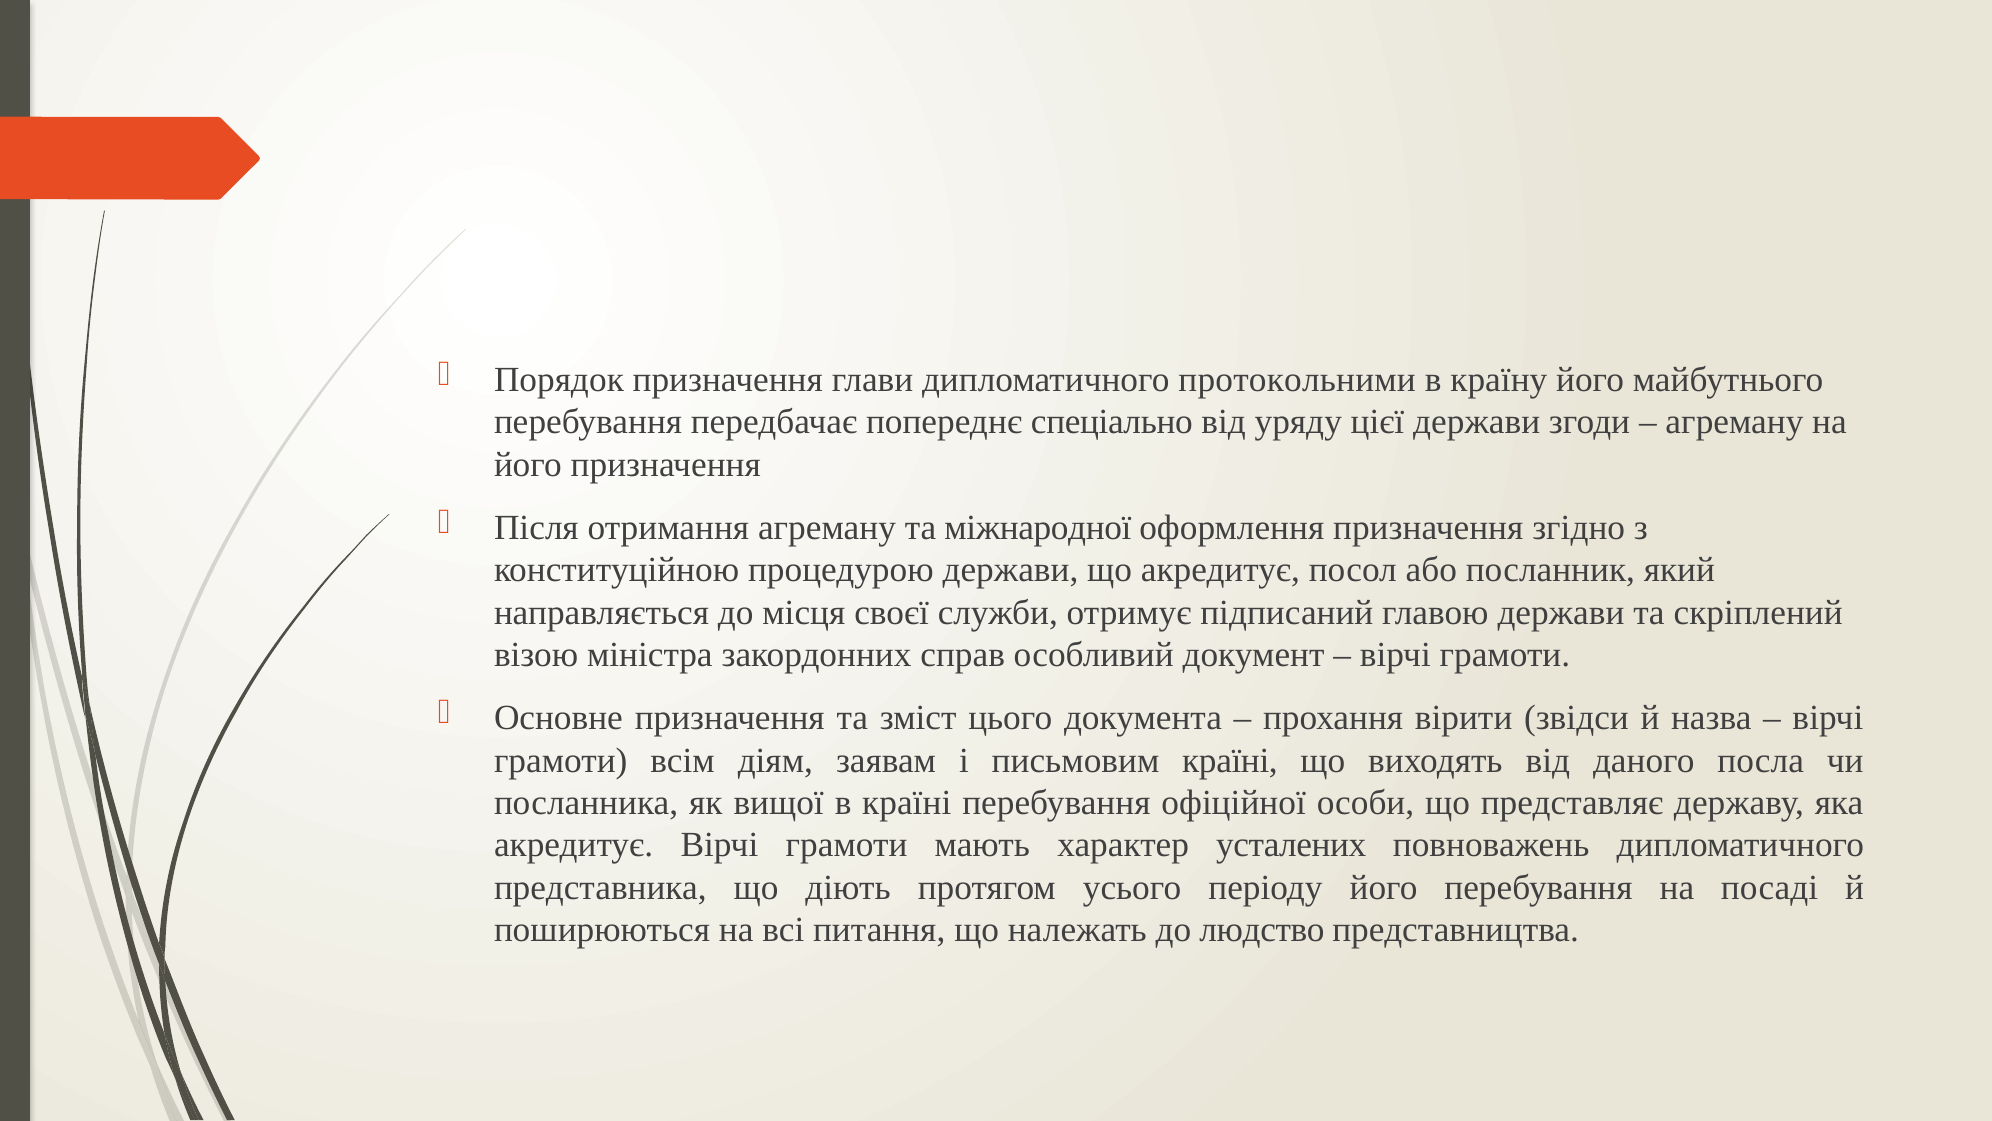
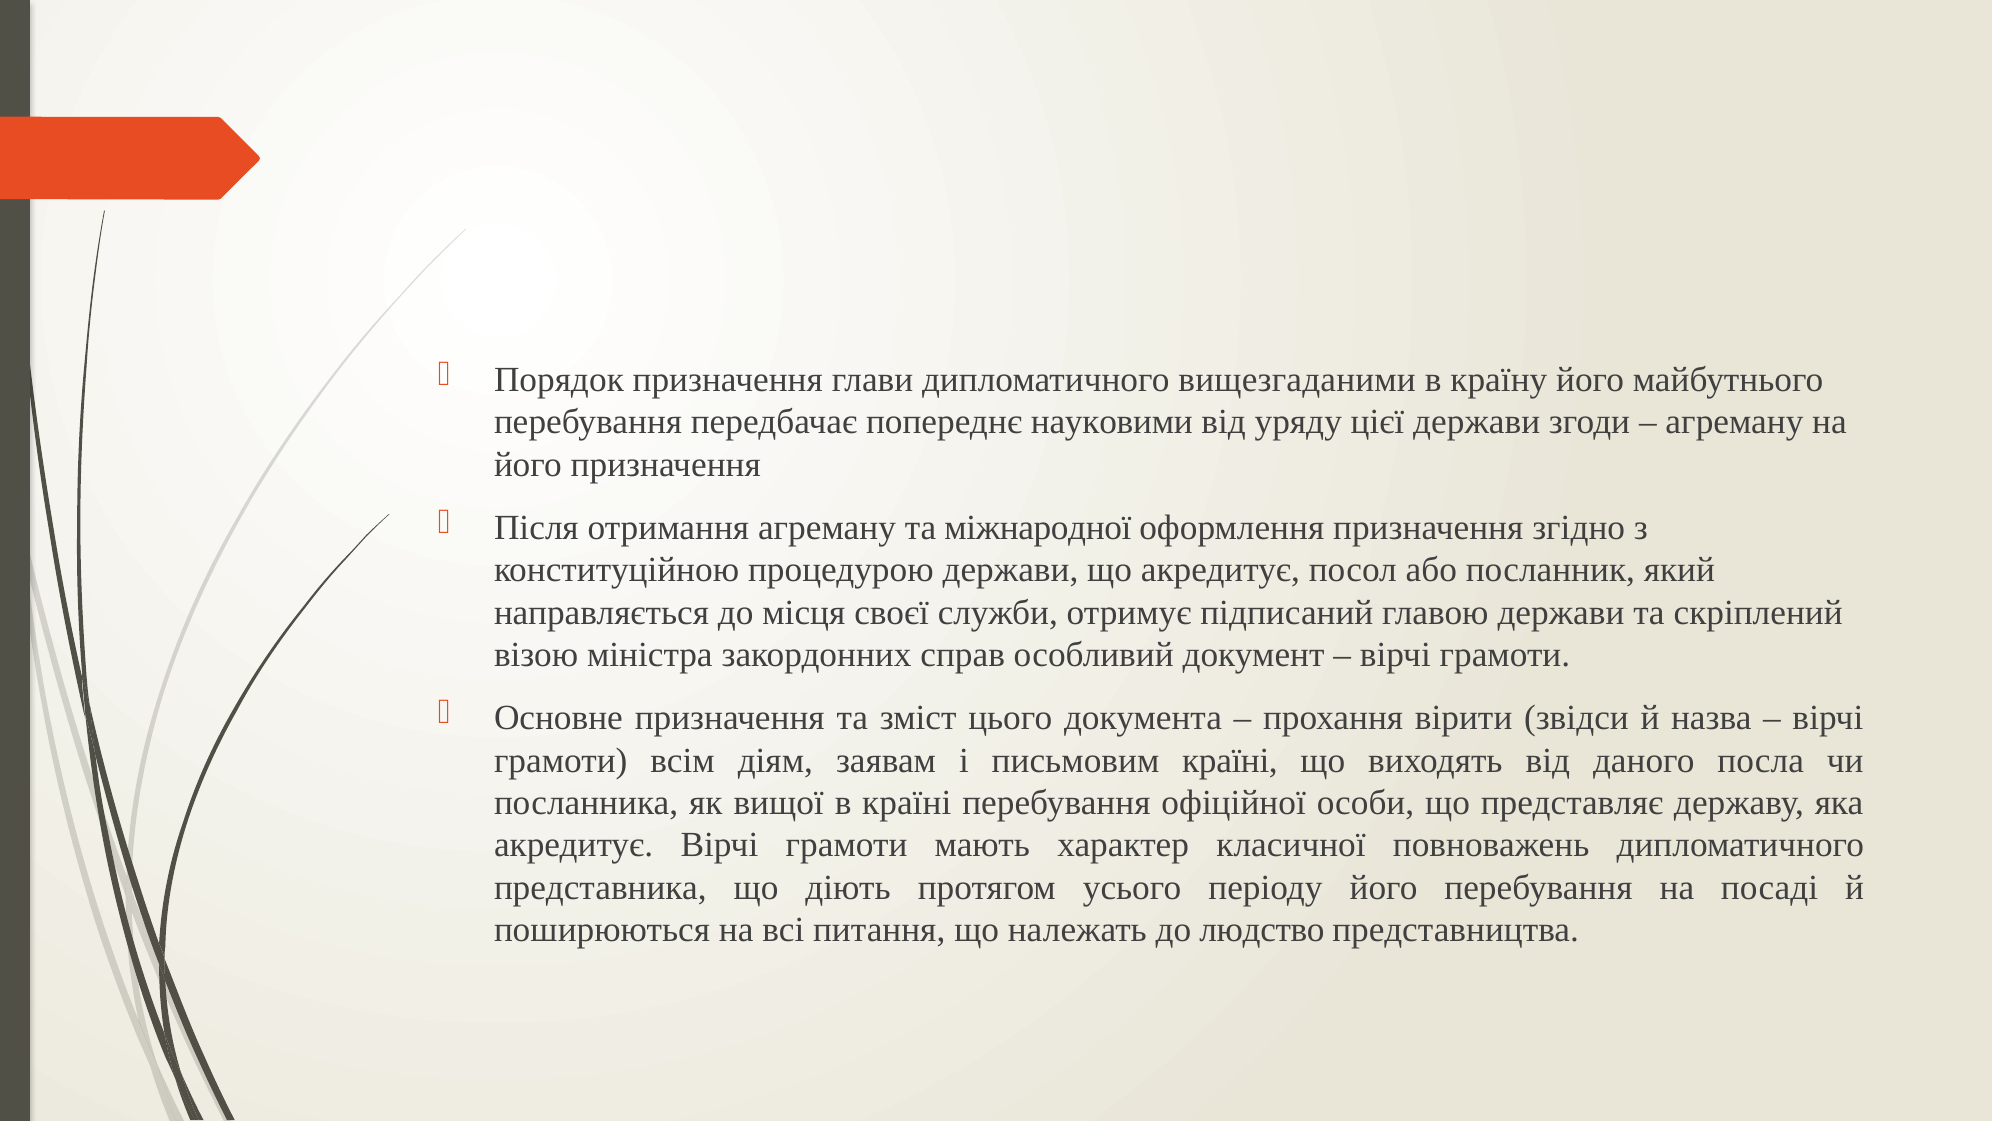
протокольними: протокольними -> вищезгаданими
спеціально: спеціально -> науковими
усталених: усталених -> класичної
